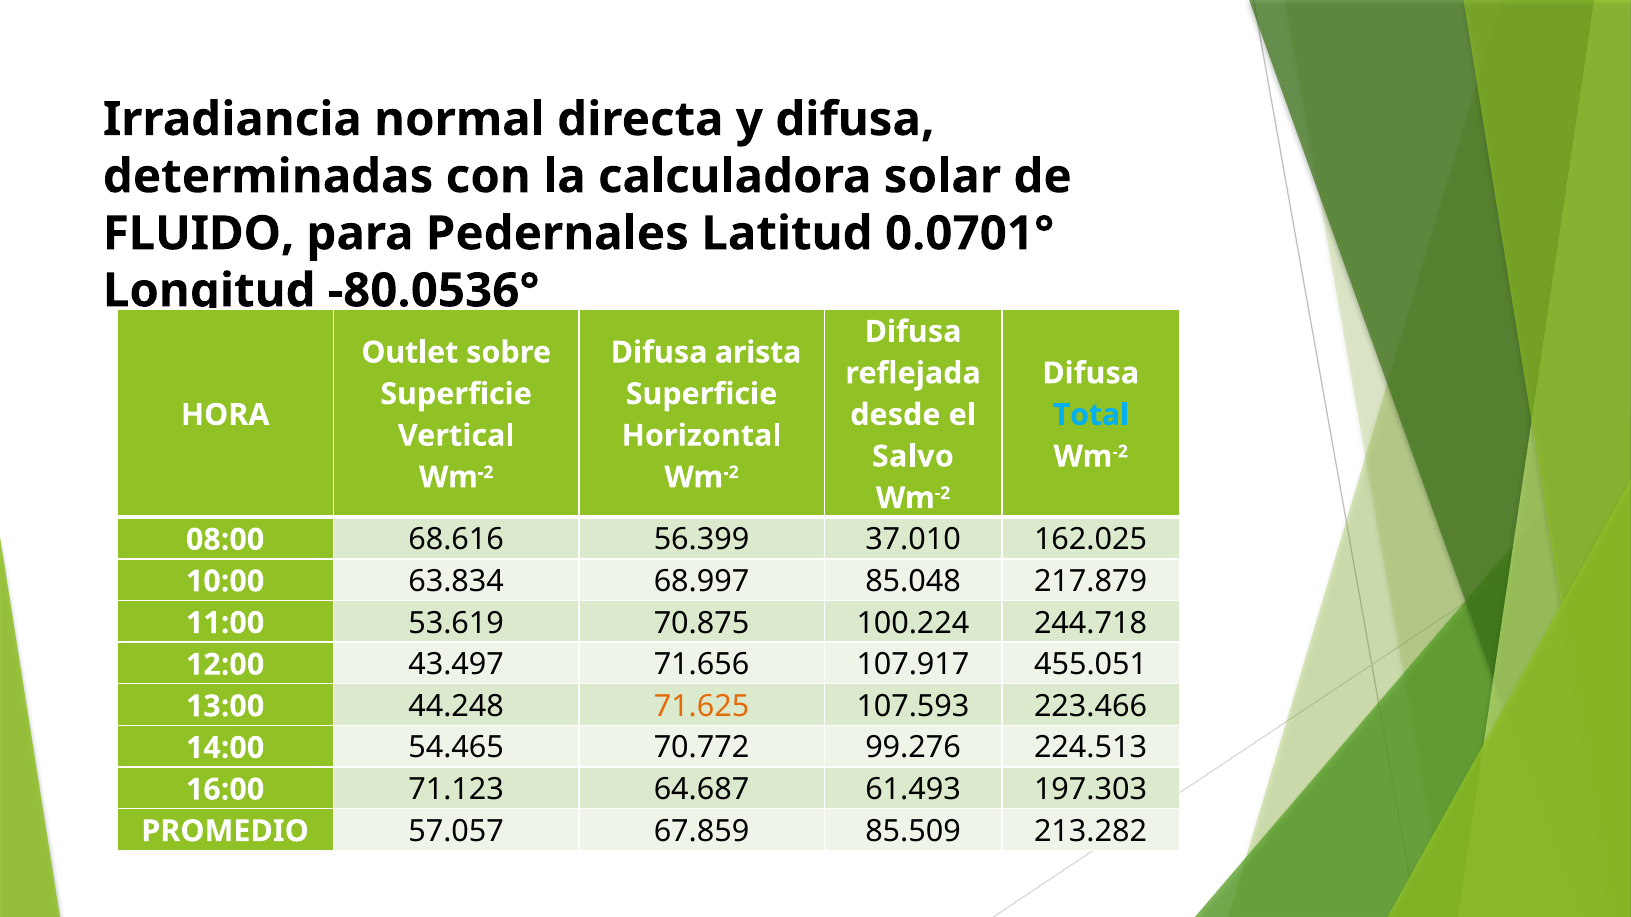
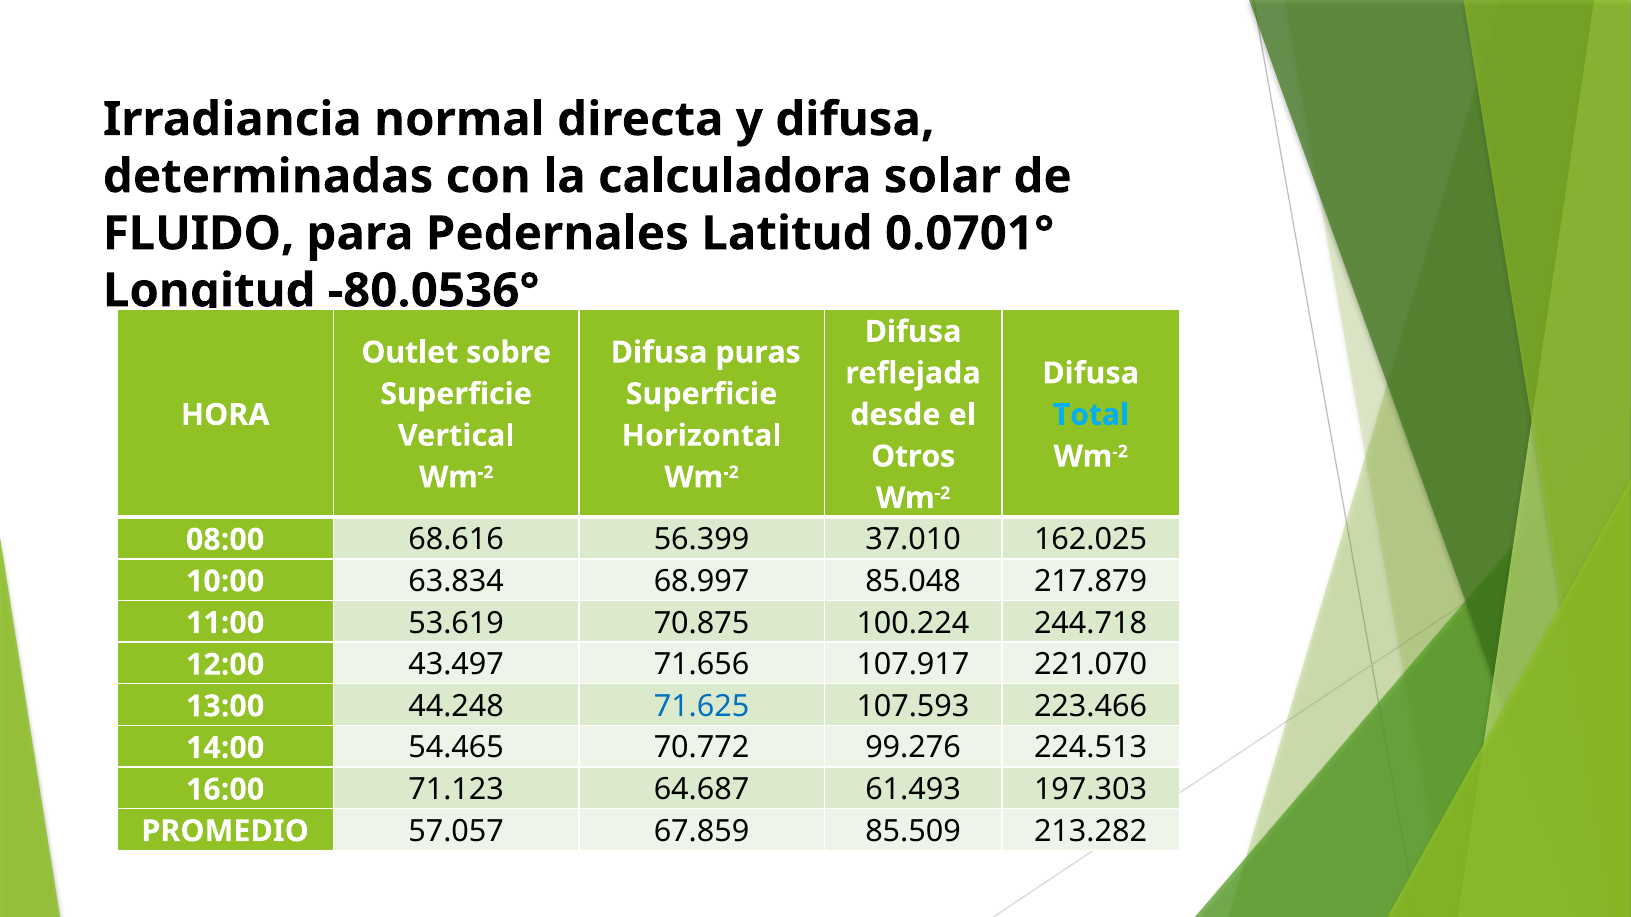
arista: arista -> puras
Salvo: Salvo -> Otros
455.051: 455.051 -> 221.070
71.625 colour: orange -> blue
